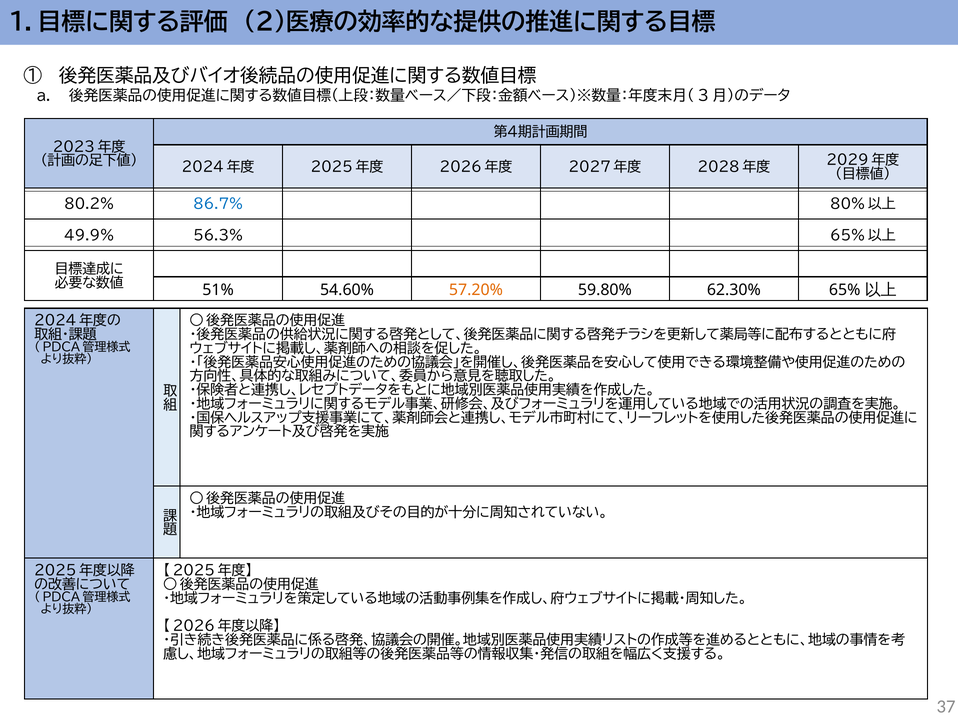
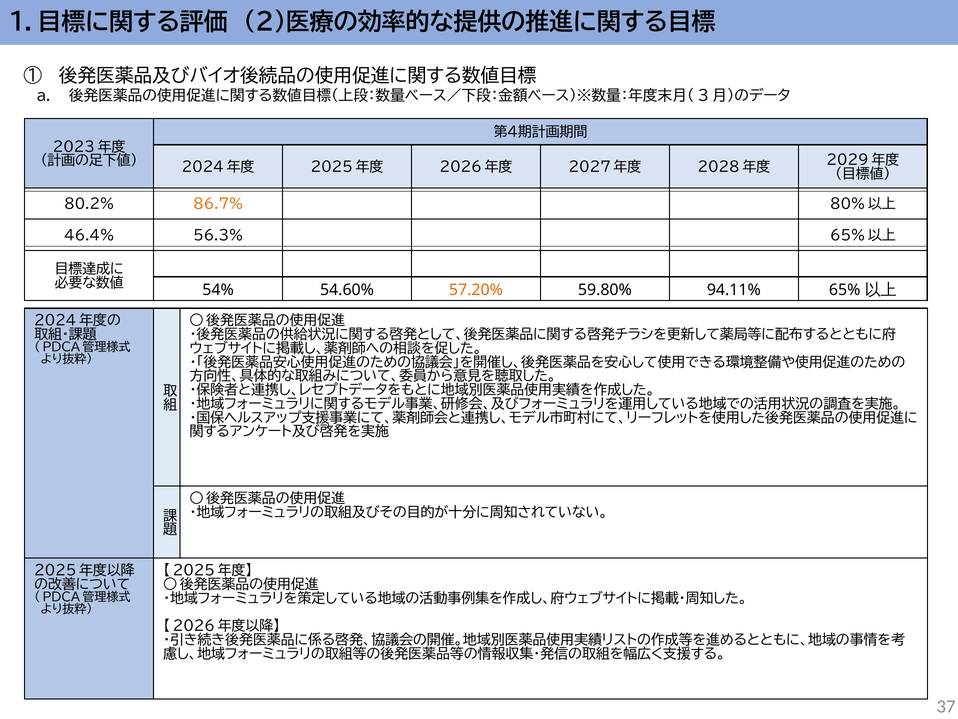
86.7% colour: blue -> orange
49.9%: 49.9% -> 46.4%
51%: 51% -> 54%
62.30%: 62.30% -> 94.11%
